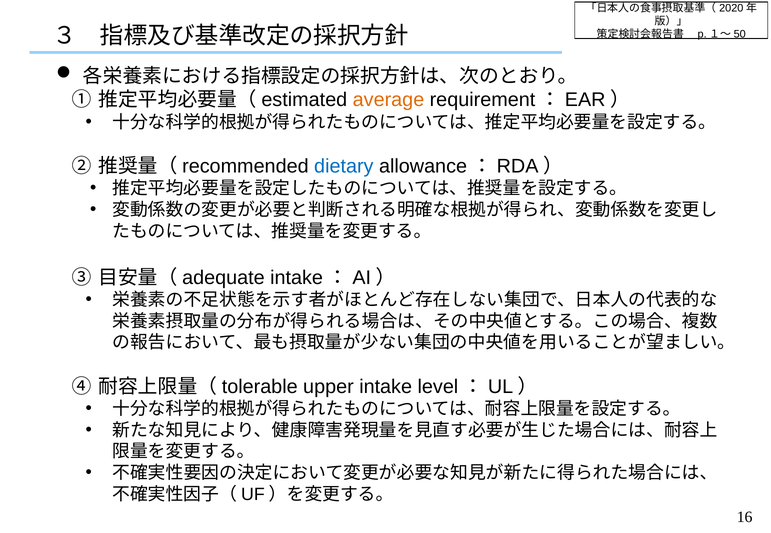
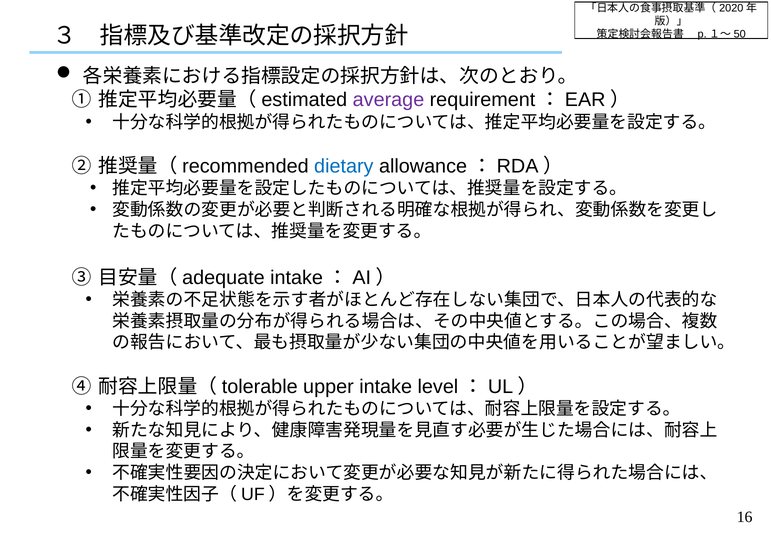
average colour: orange -> purple
